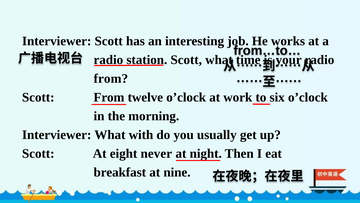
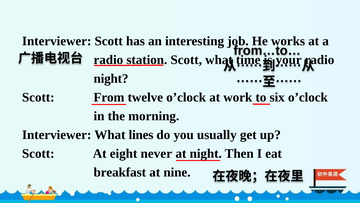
from at (111, 78): from -> night
with: with -> lines
